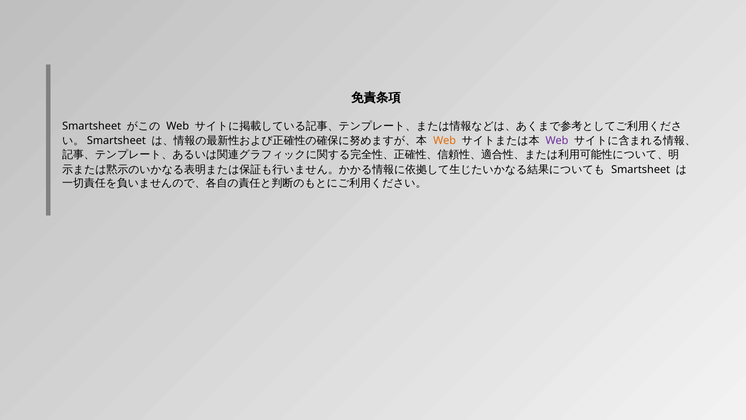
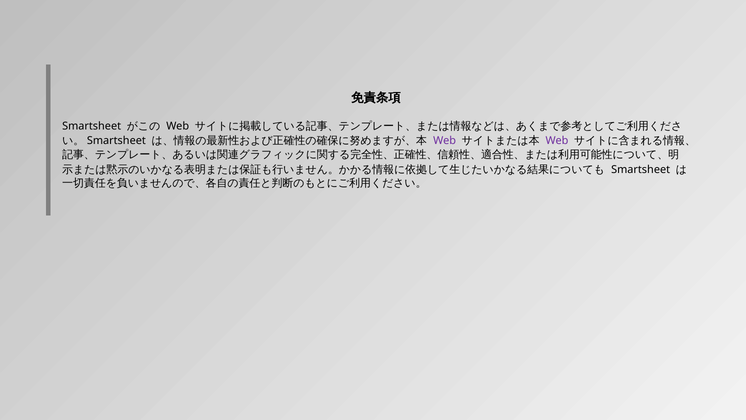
Web at (445, 141) colour: orange -> purple
